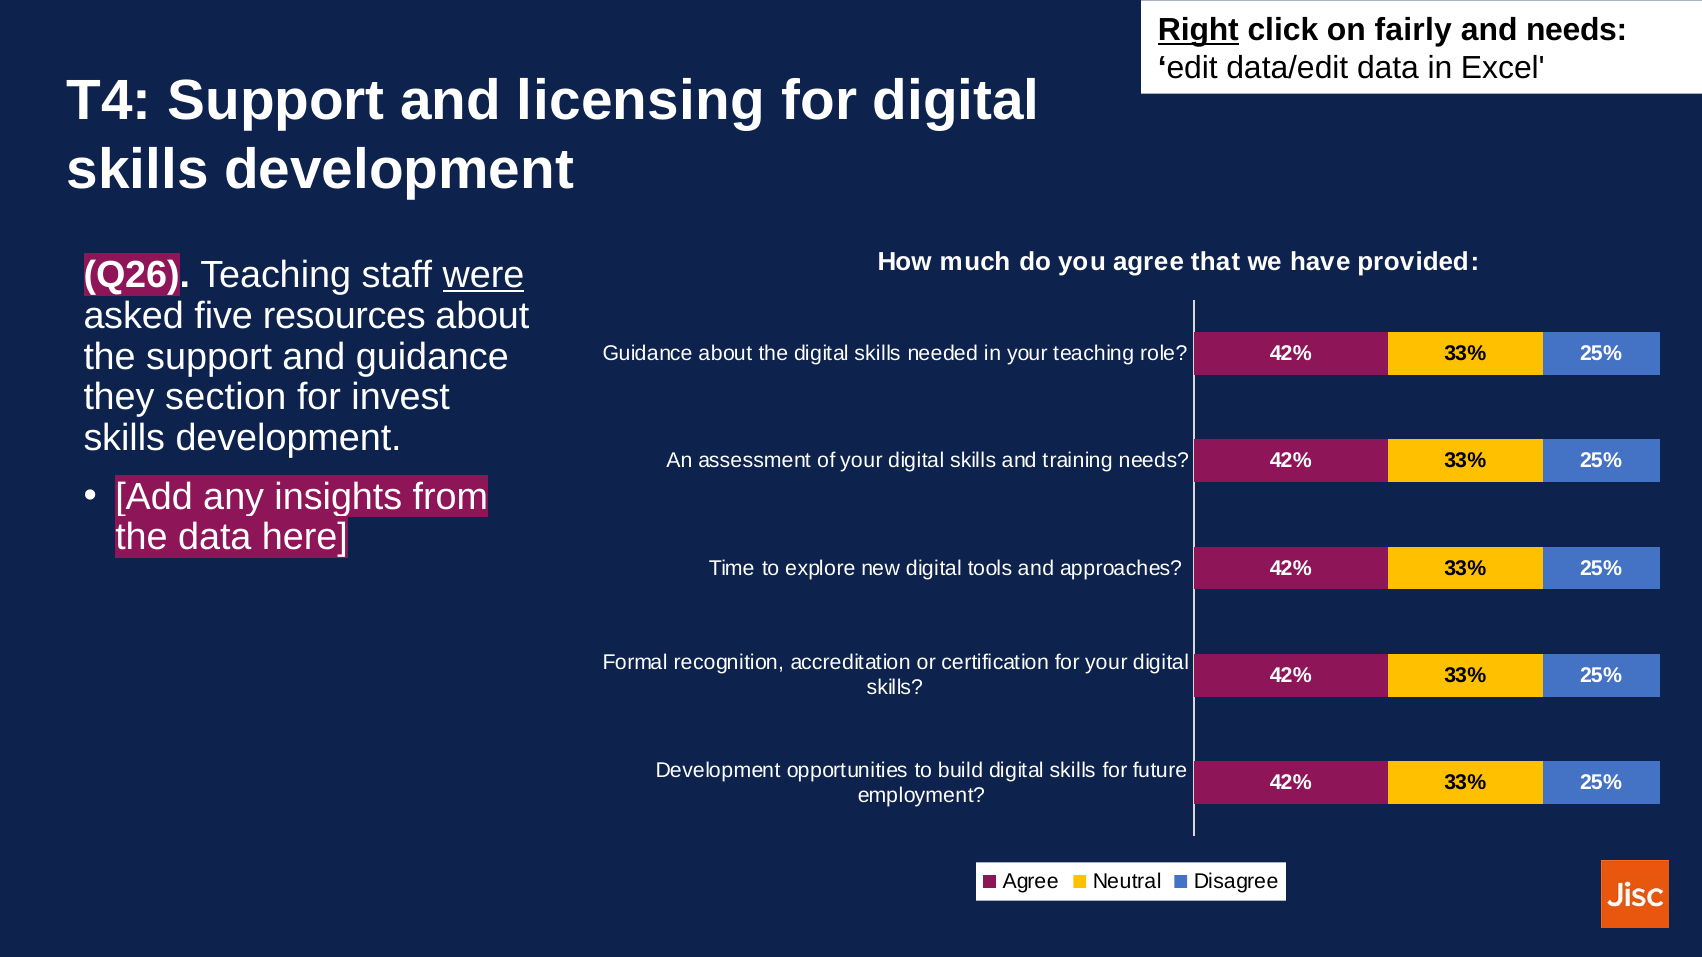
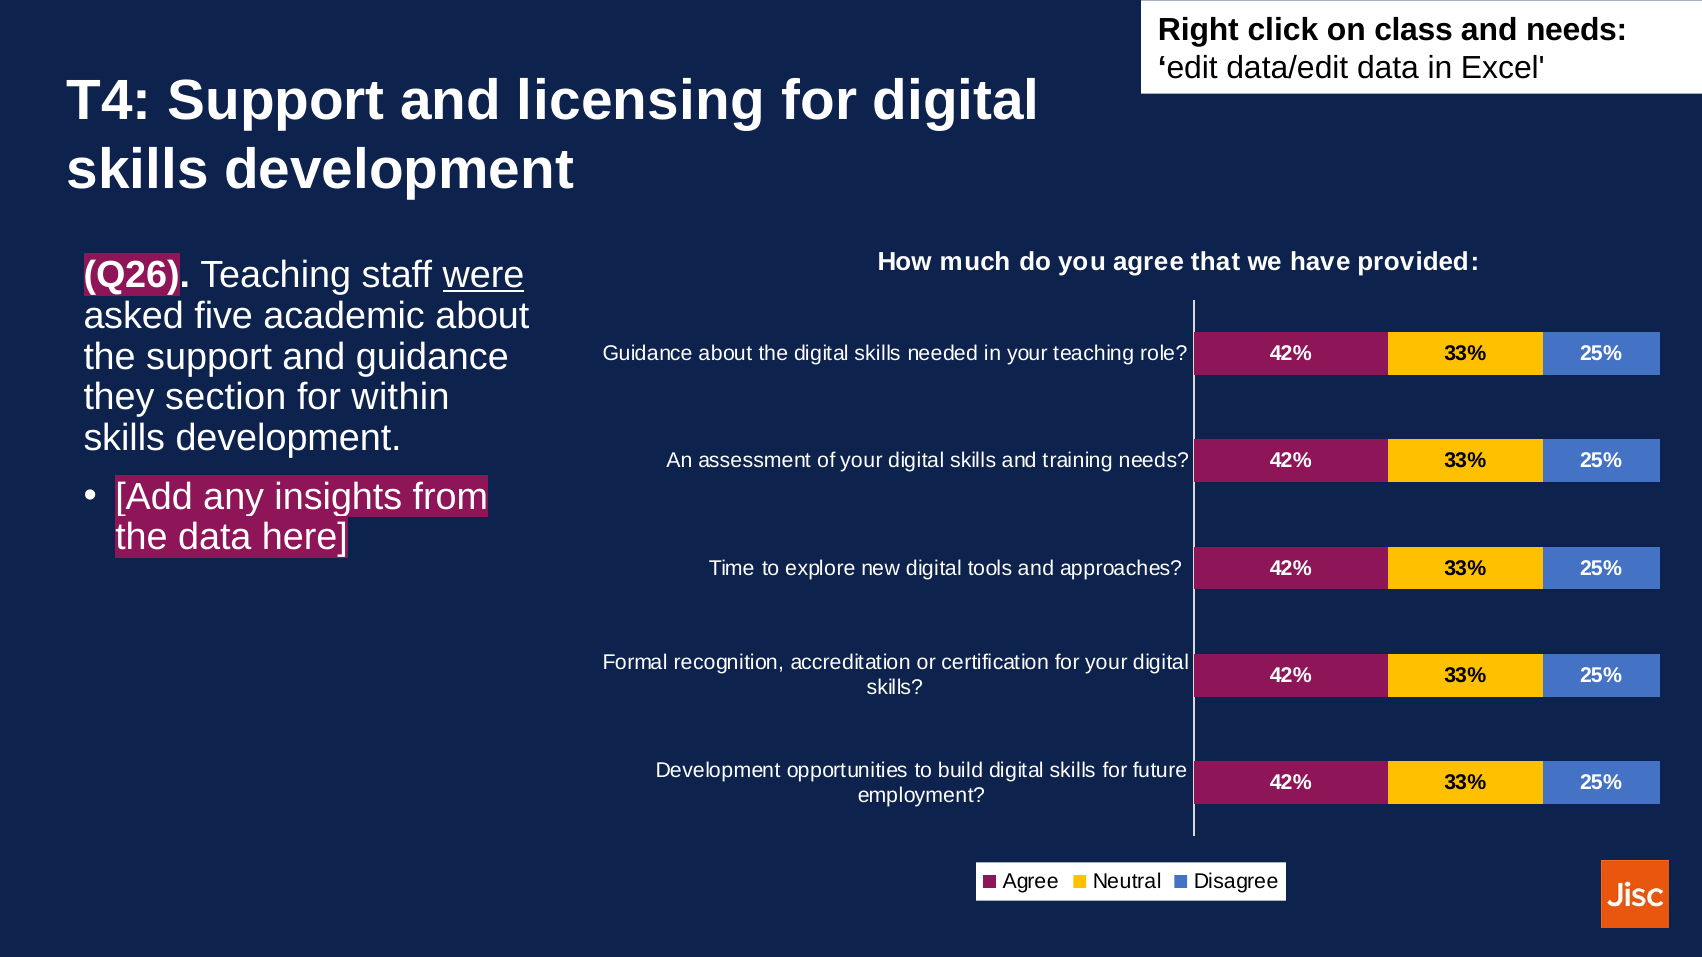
Right underline: present -> none
fairly: fairly -> class
resources: resources -> academic
invest: invest -> within
